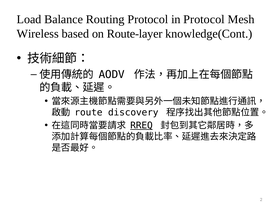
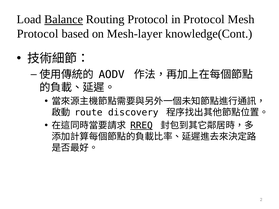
Balance underline: none -> present
Wireless at (38, 34): Wireless -> Protocol
Route-layer: Route-layer -> Mesh-layer
